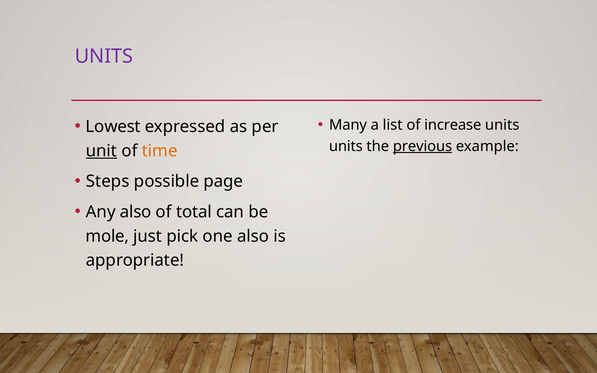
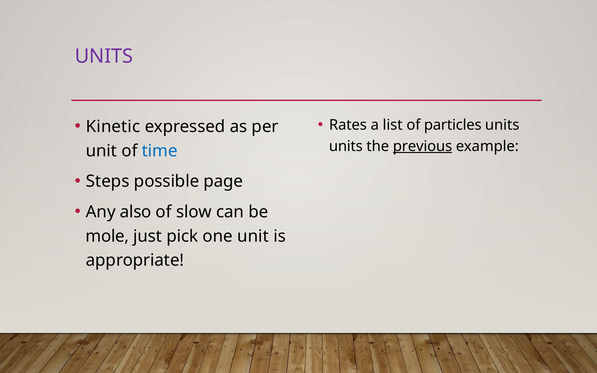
Many: Many -> Rates
increase: increase -> particles
Lowest: Lowest -> Kinetic
unit at (101, 151) underline: present -> none
time colour: orange -> blue
total: total -> slow
one also: also -> unit
